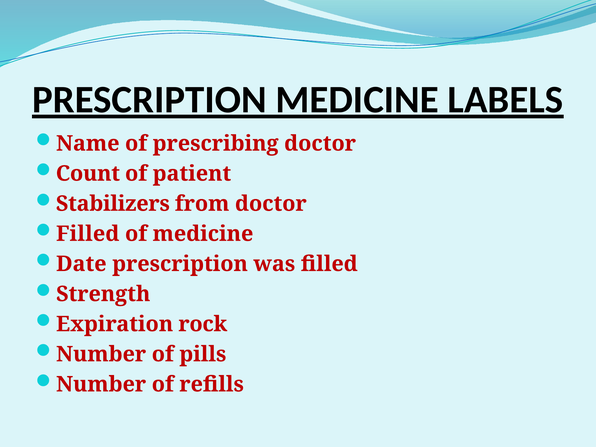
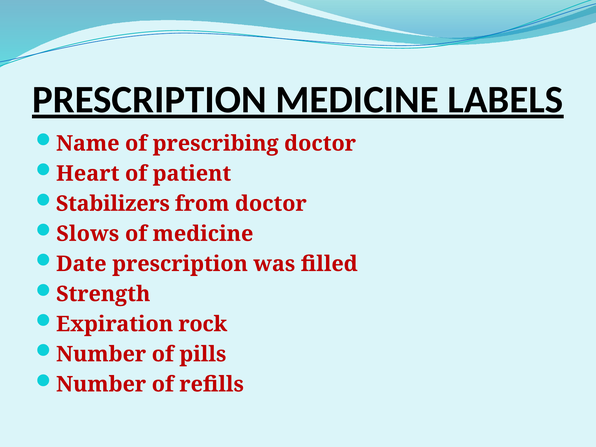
Count: Count -> Heart
Filled at (88, 234): Filled -> Slows
